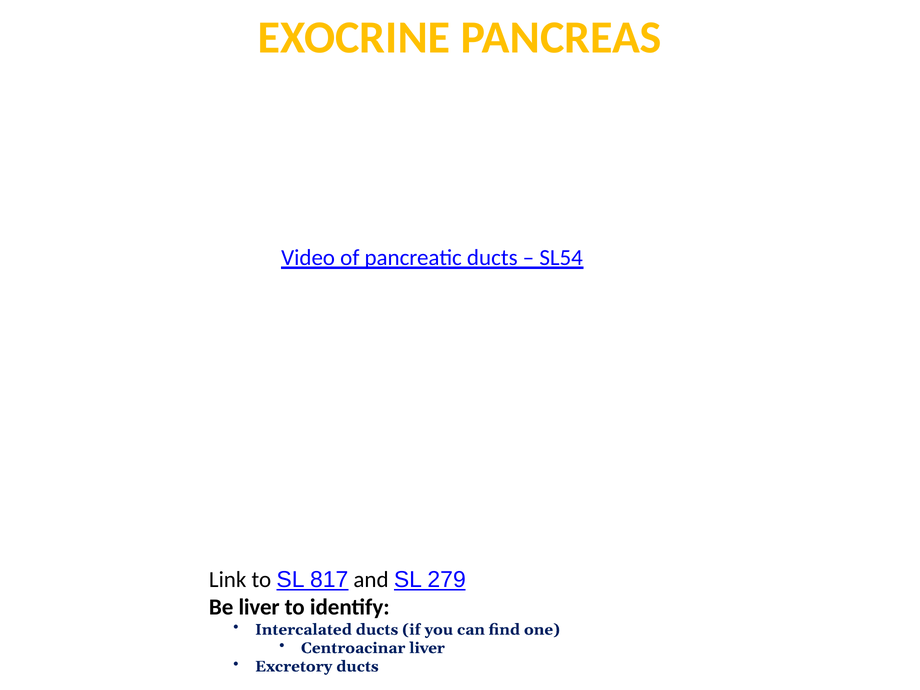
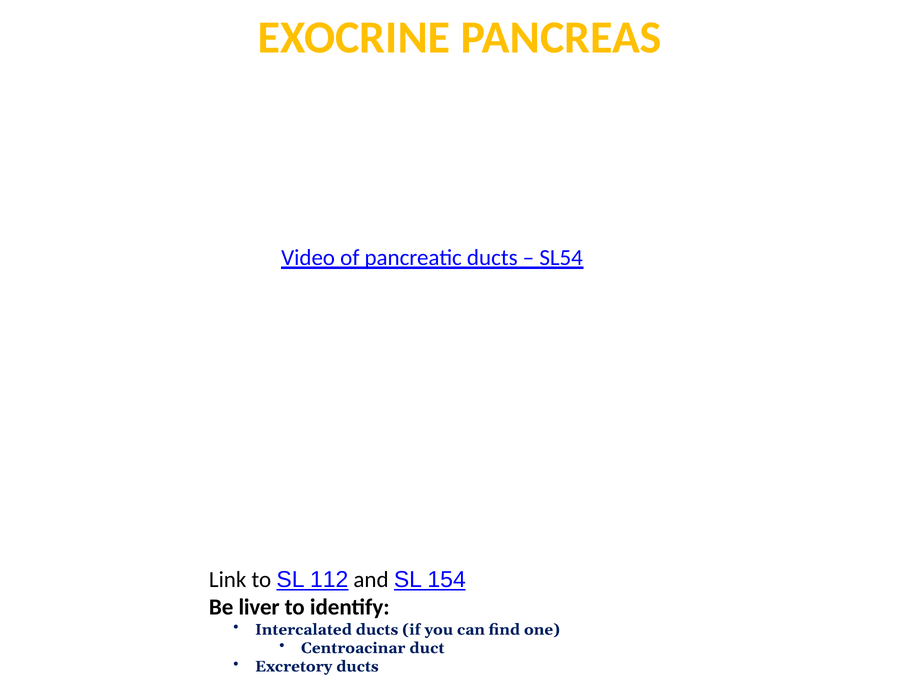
817: 817 -> 112
279: 279 -> 154
Centroacinar liver: liver -> duct
